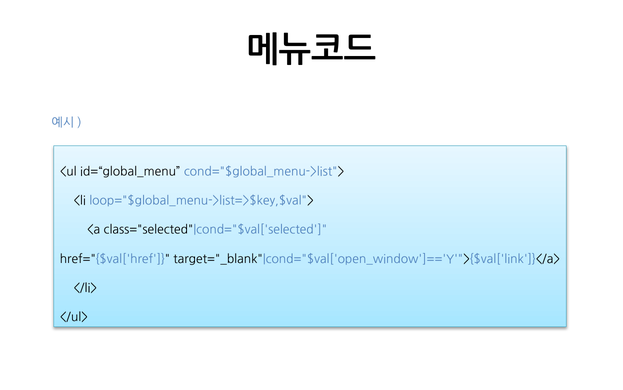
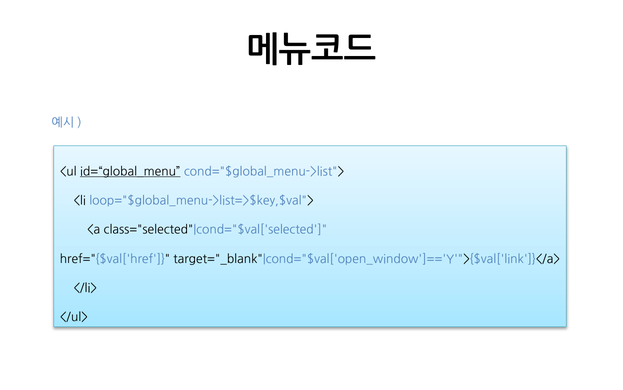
id=“global_menu underline: none -> present
